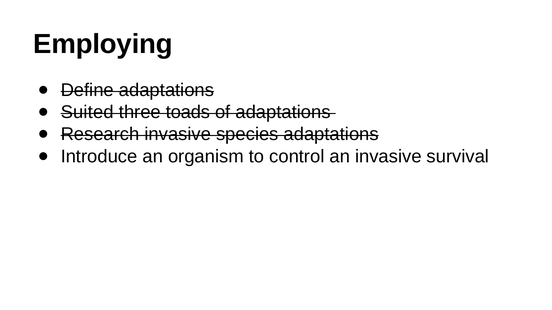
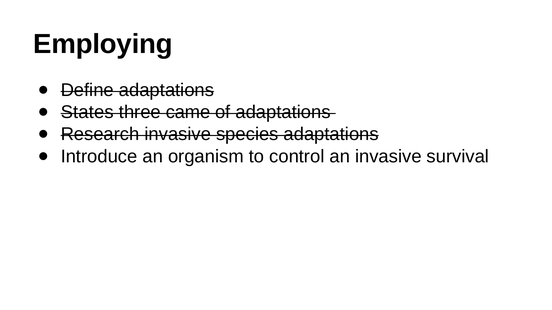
Suited: Suited -> States
toads: toads -> came
